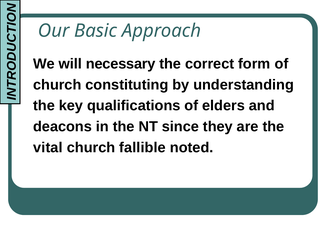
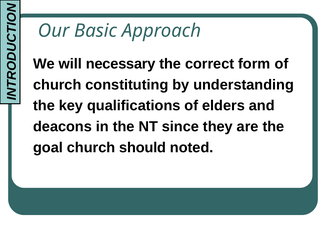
vital: vital -> goal
fallible: fallible -> should
